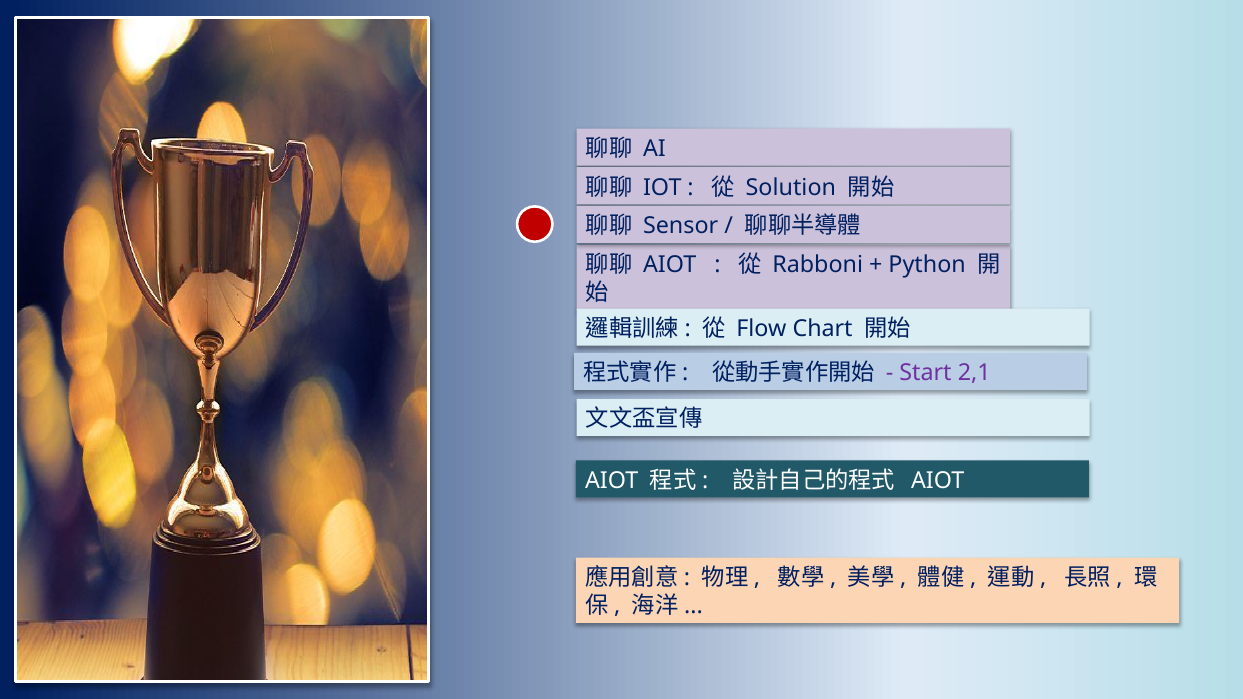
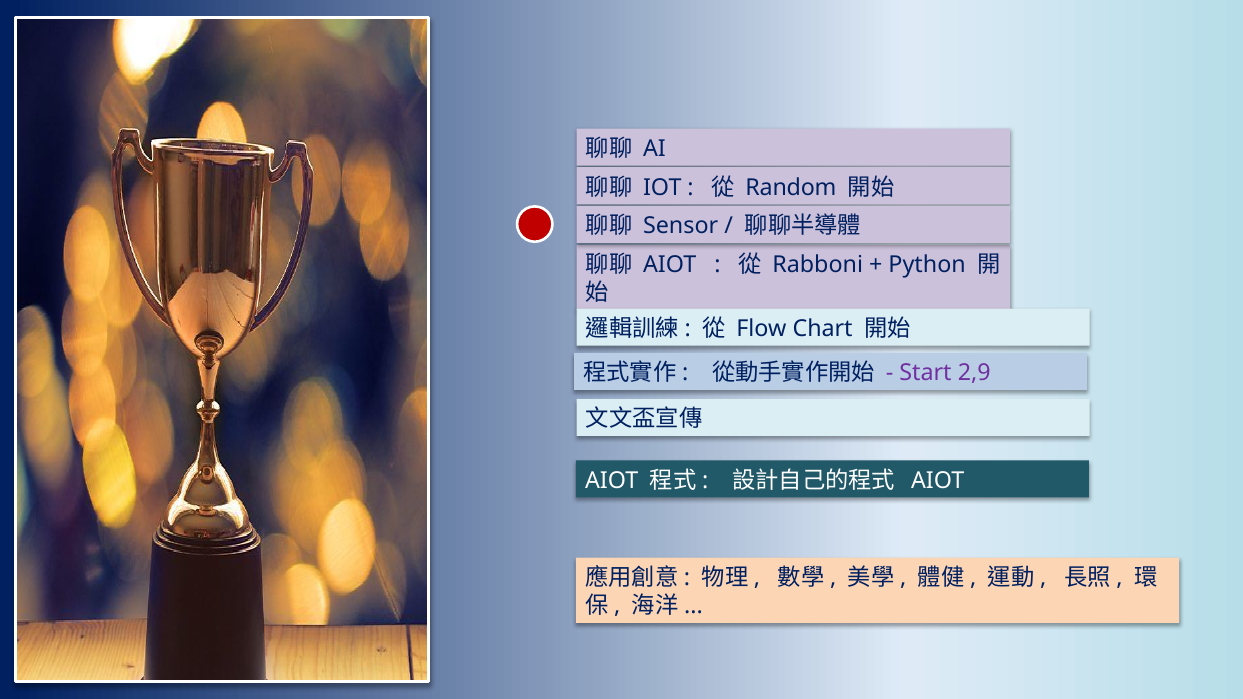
Solution: Solution -> Random
2,1: 2,1 -> 2,9
